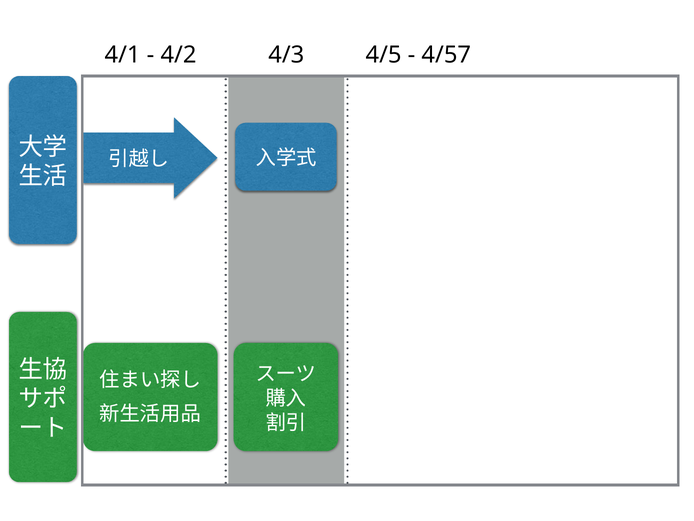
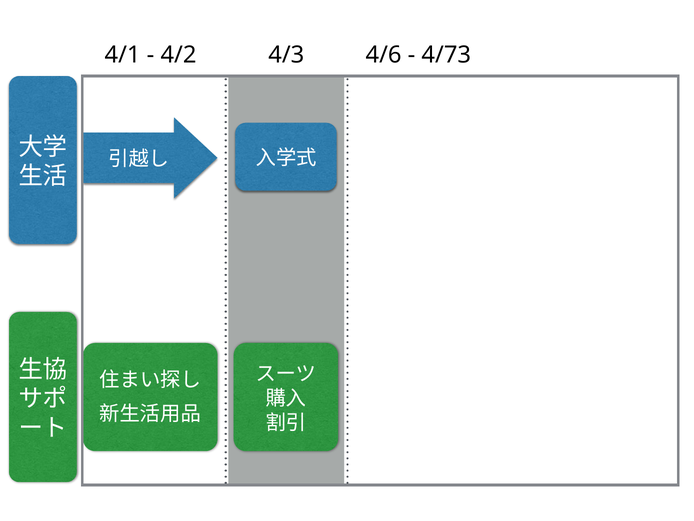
4/5: 4/5 -> 4/6
4/57: 4/57 -> 4/73
